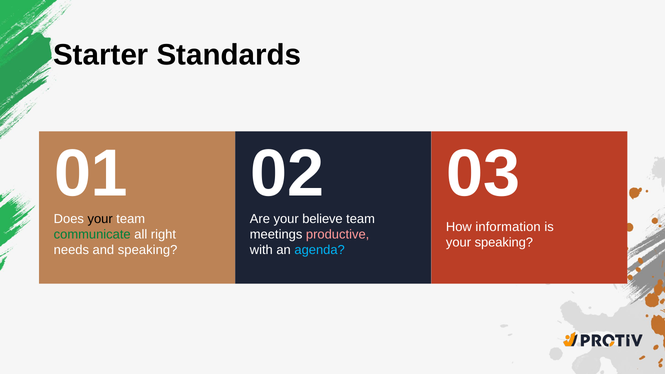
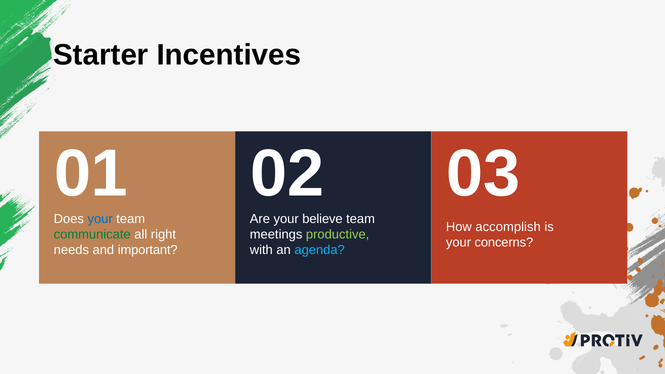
Standards: Standards -> Incentives
your at (100, 219) colour: black -> blue
information: information -> accomplish
productive colour: pink -> light green
your speaking: speaking -> concerns
and speaking: speaking -> important
